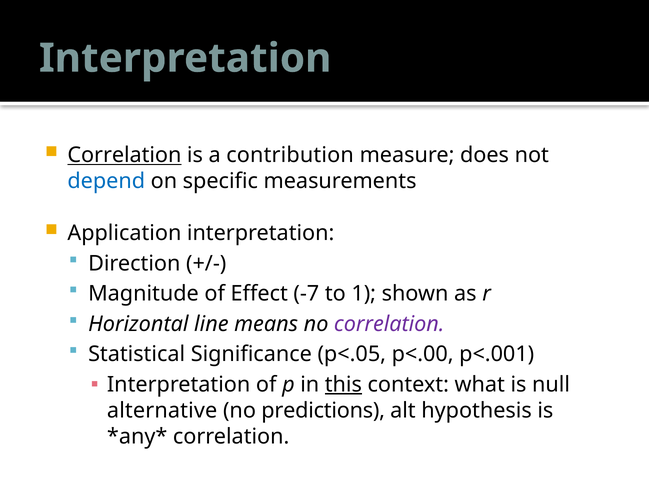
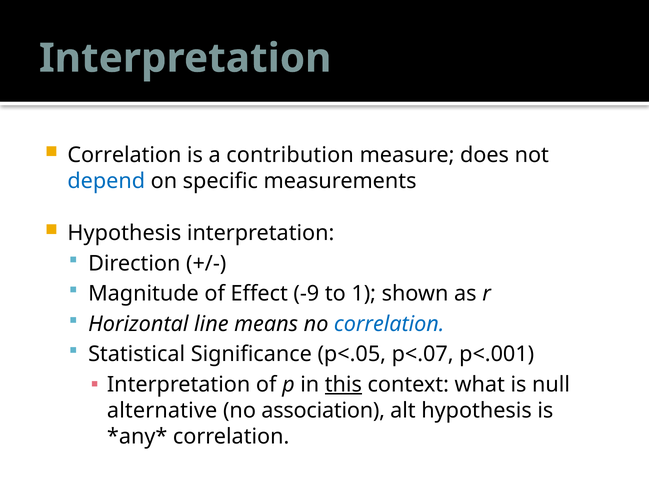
Correlation at (124, 155) underline: present -> none
Application at (124, 233): Application -> Hypothesis
-7: -7 -> -9
correlation at (389, 324) colour: purple -> blue
p<.00: p<.00 -> p<.07
predictions: predictions -> association
